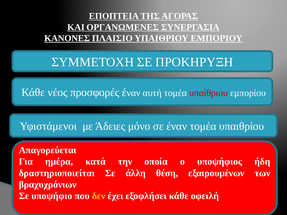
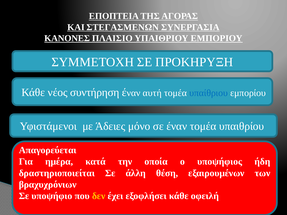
ΟΡΓΑΝΩΜΕΝΕΣ: ΟΡΓΑΝΩΜΕΝΕΣ -> ΣΤΕΓΑΣΜΕΝΩΝ
προσφορές: προσφορές -> συντήρηση
υπαίθριου colour: red -> blue
